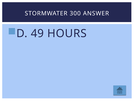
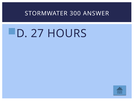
49: 49 -> 27
